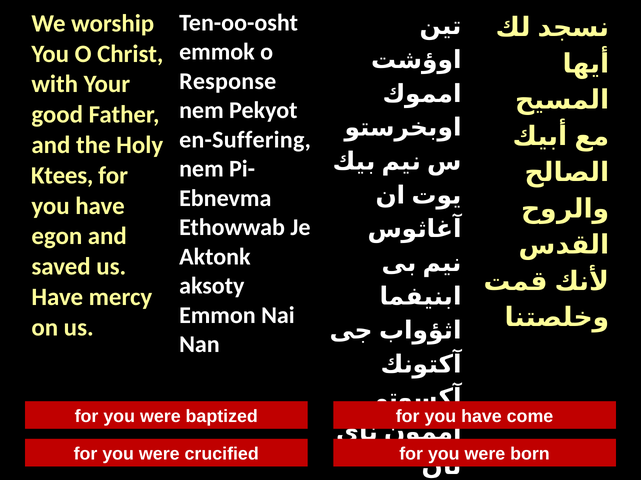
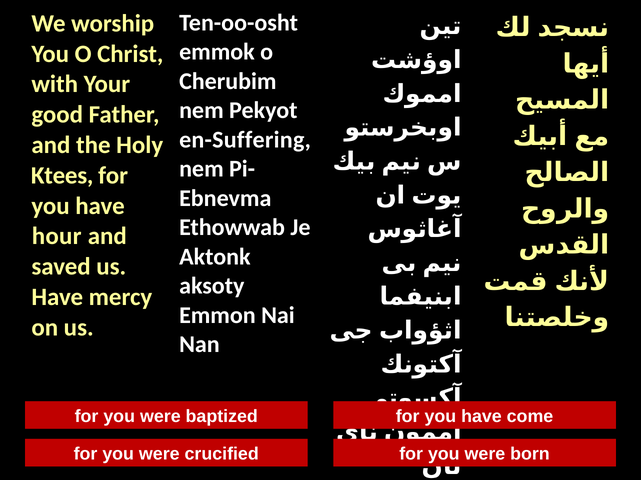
Response: Response -> Cherubim
egon: egon -> hour
